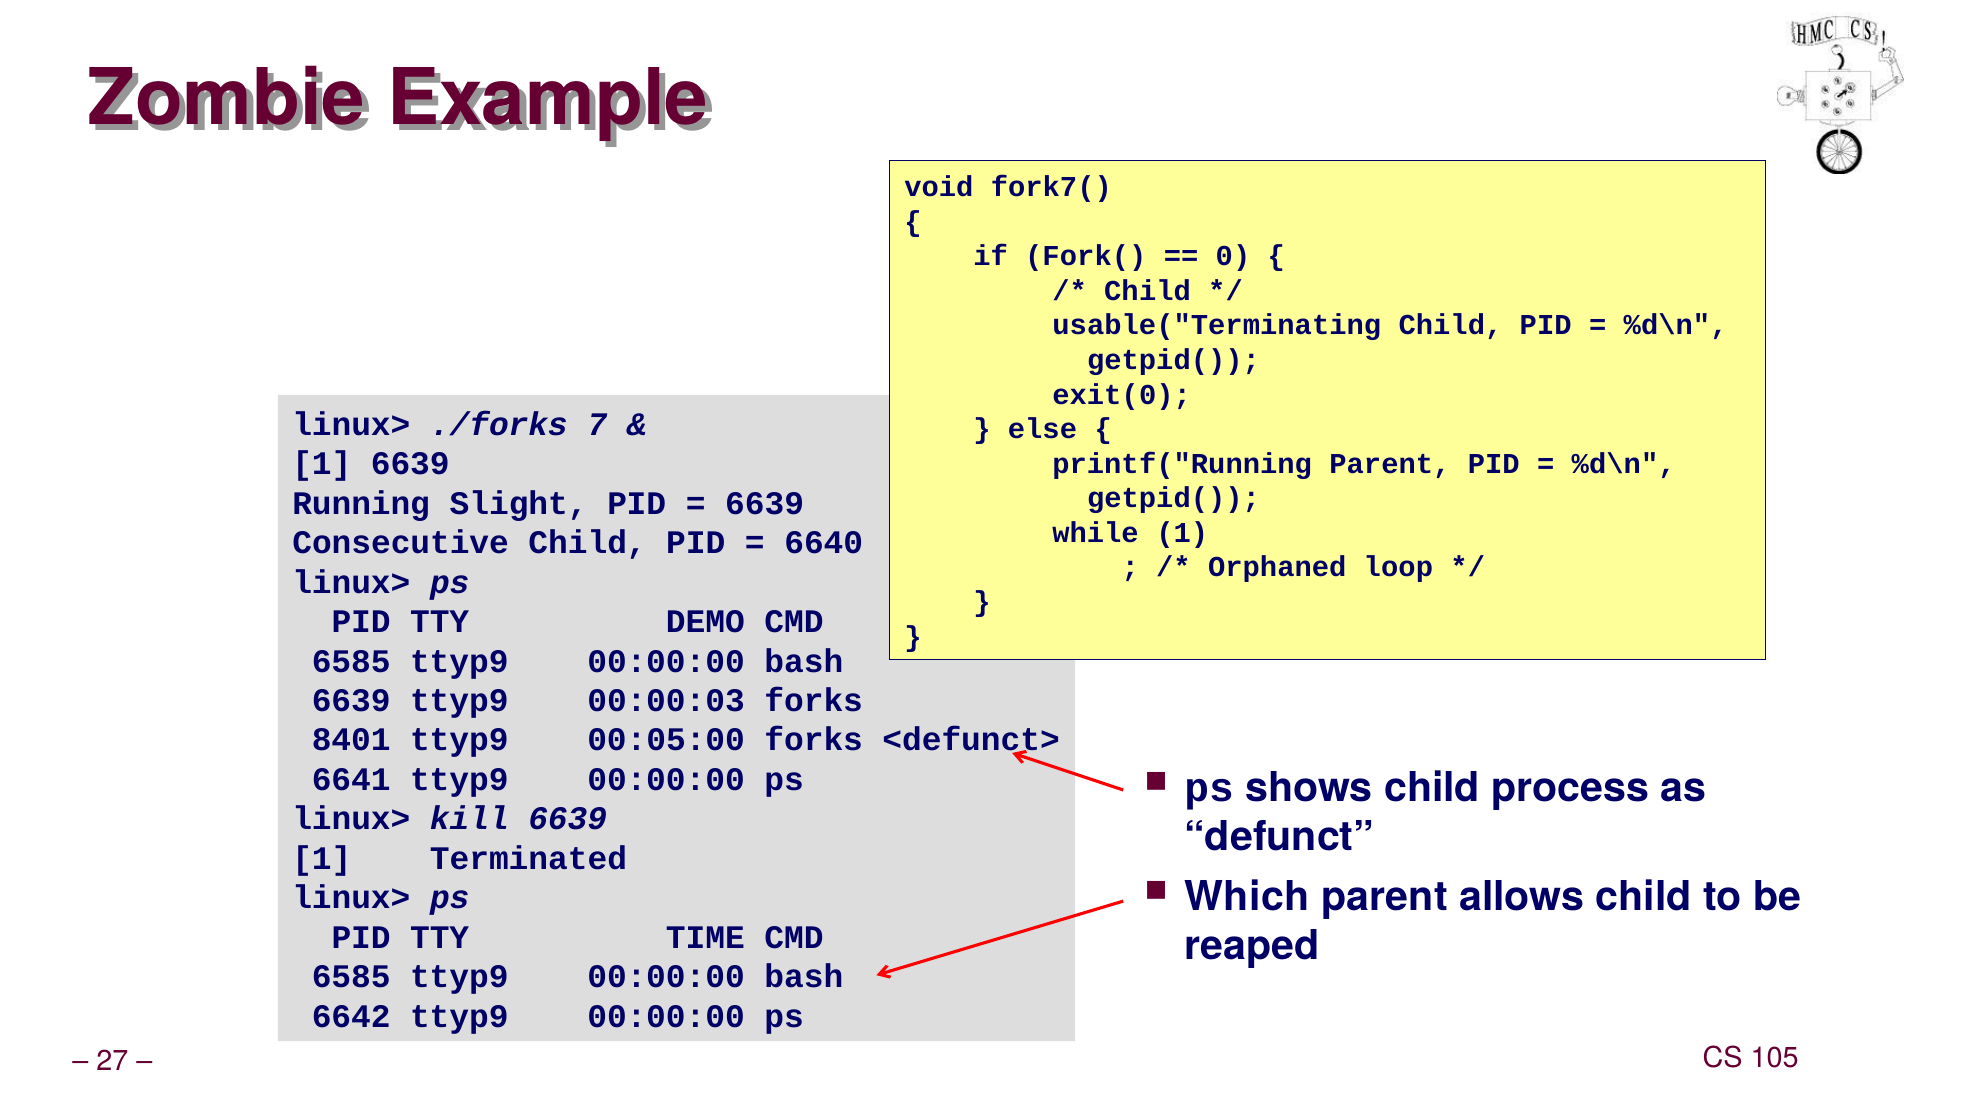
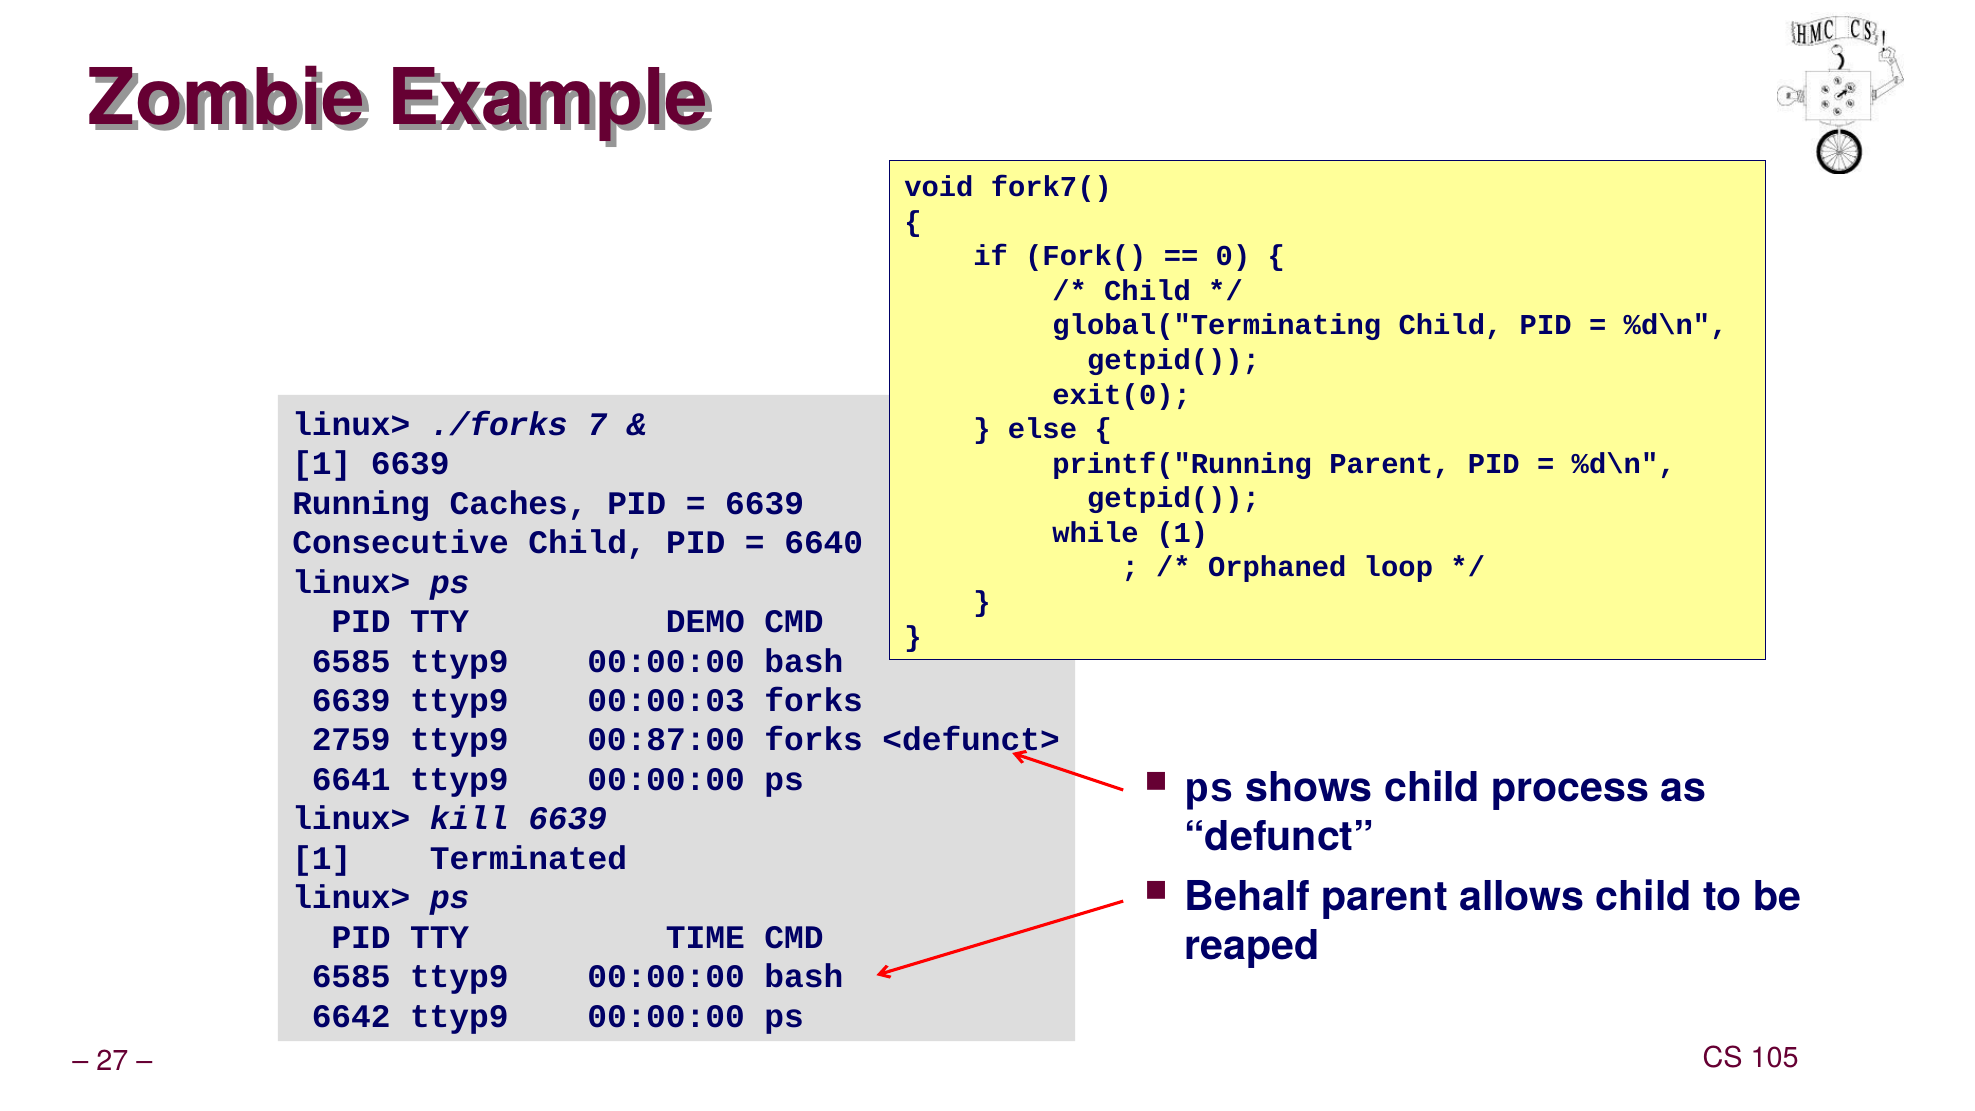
usable("Terminating: usable("Terminating -> global("Terminating
Slight: Slight -> Caches
8401: 8401 -> 2759
00:05:00: 00:05:00 -> 00:87:00
Which: Which -> Behalf
